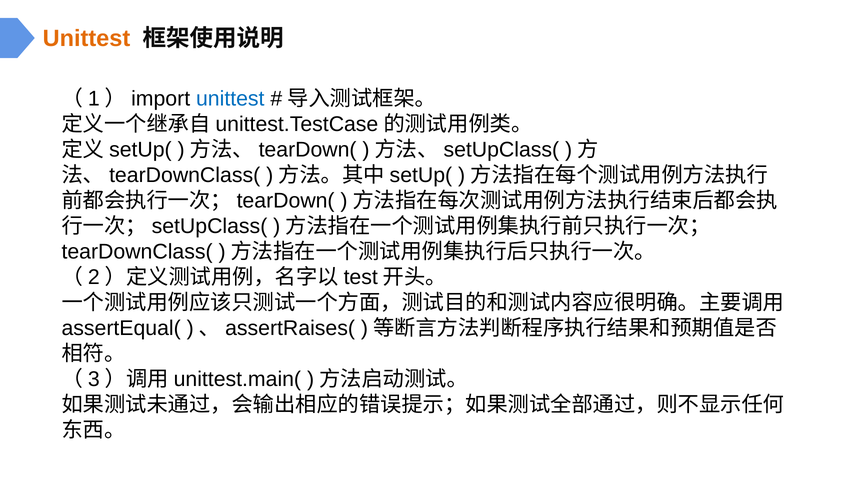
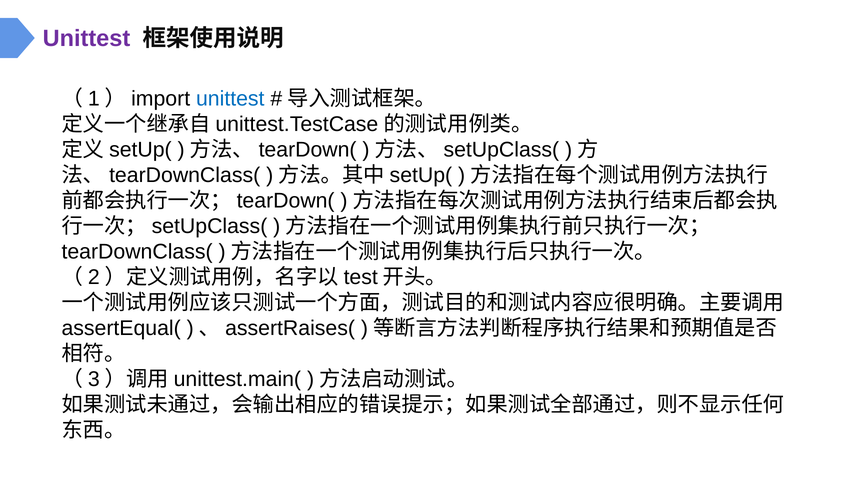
Unittest at (86, 38) colour: orange -> purple
